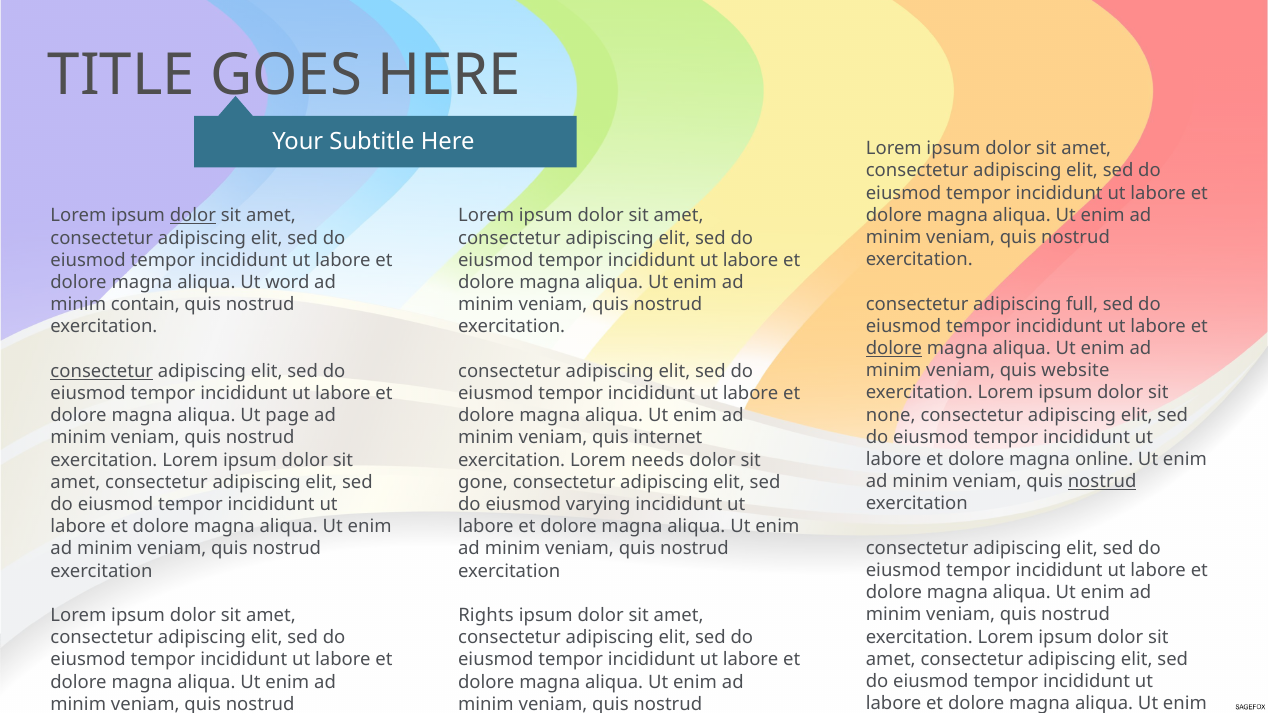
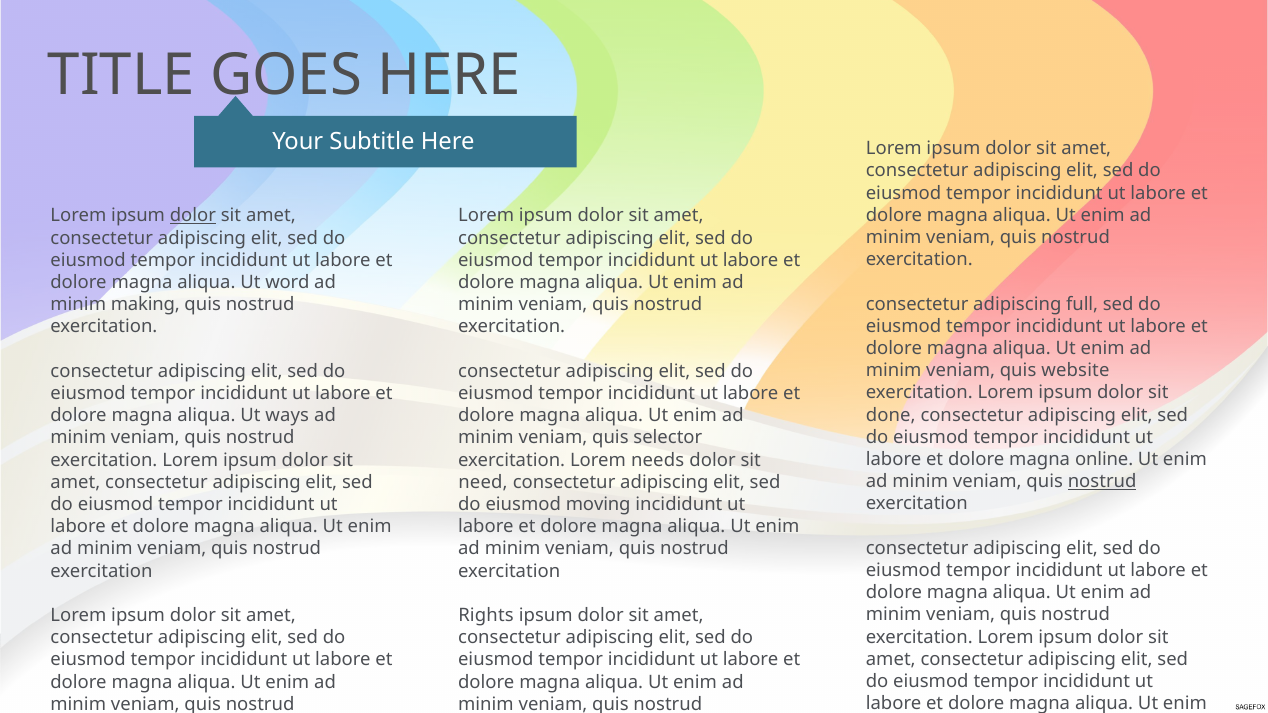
contain: contain -> making
dolore at (894, 348) underline: present -> none
consectetur at (102, 371) underline: present -> none
none: none -> done
page: page -> ways
internet: internet -> selector
gone: gone -> need
varying: varying -> moving
